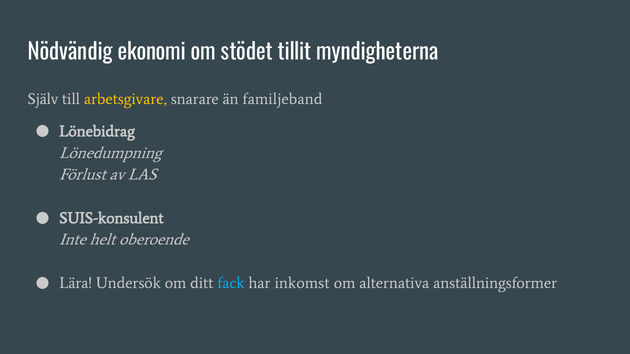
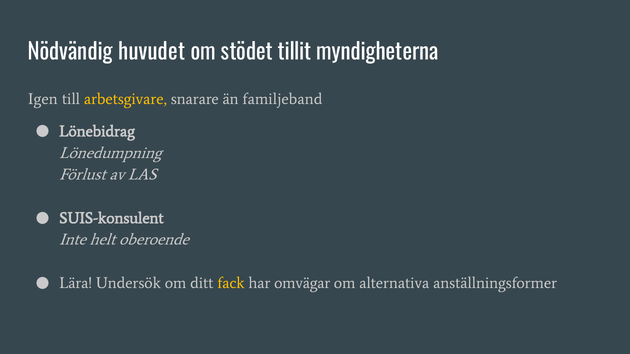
ekonomi: ekonomi -> huvudet
Själv: Själv -> Igen
fack colour: light blue -> yellow
inkomst: inkomst -> omvägar
